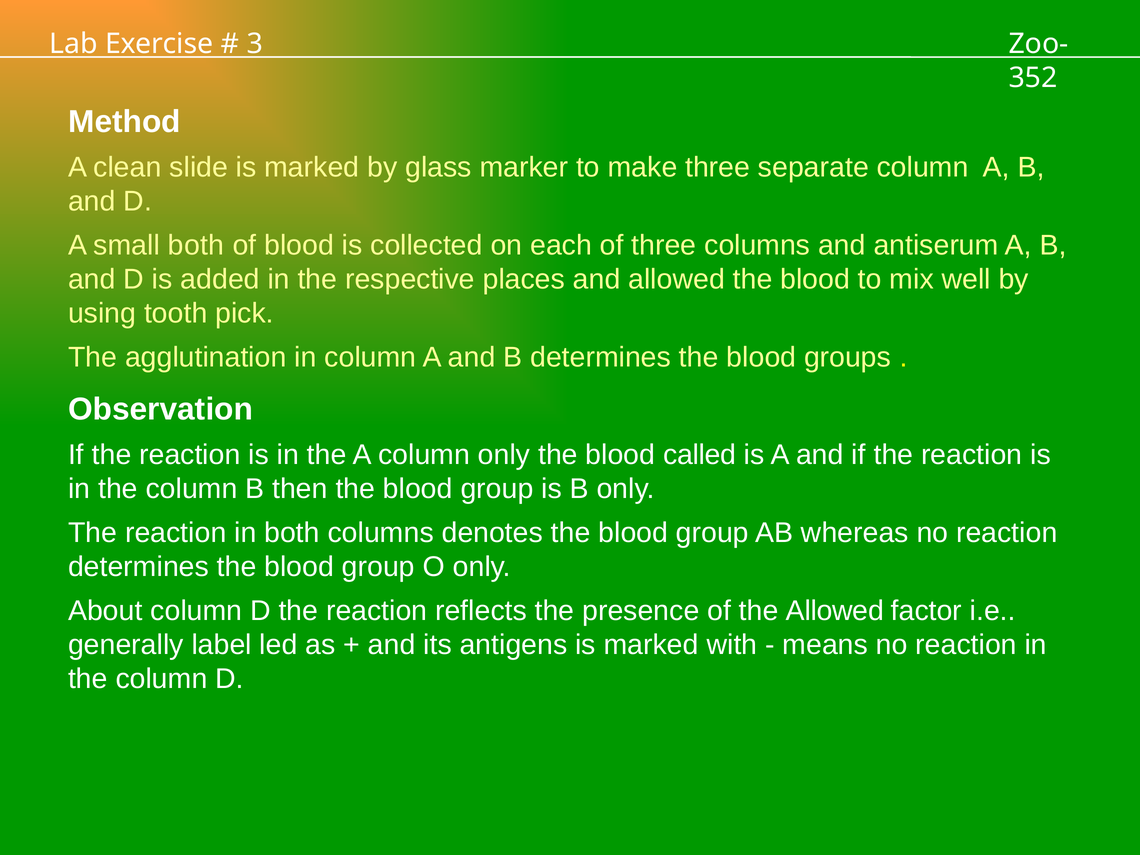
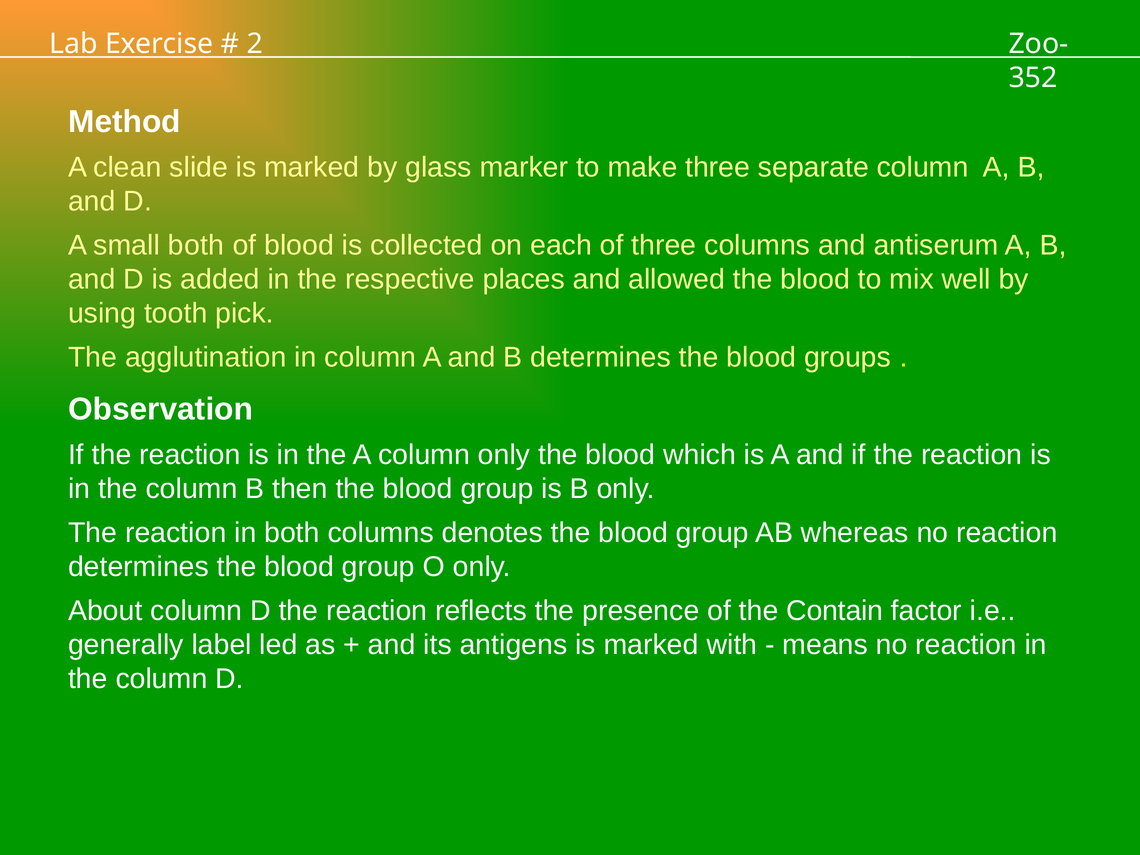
3: 3 -> 2
called: called -> which
the Allowed: Allowed -> Contain
